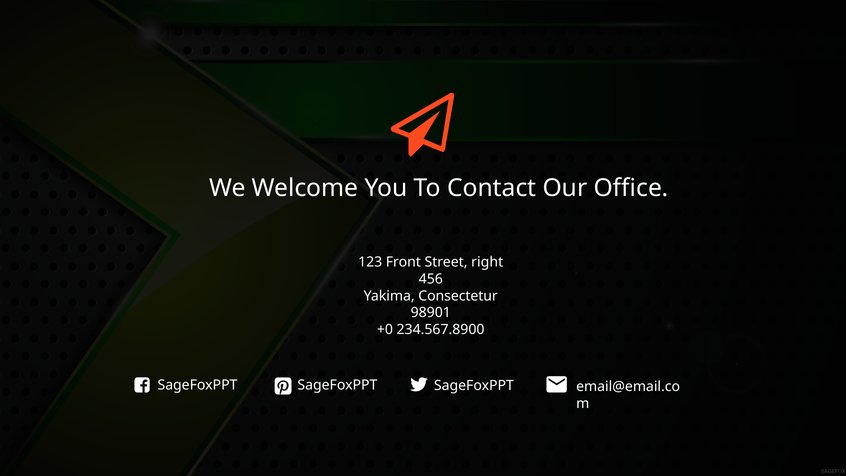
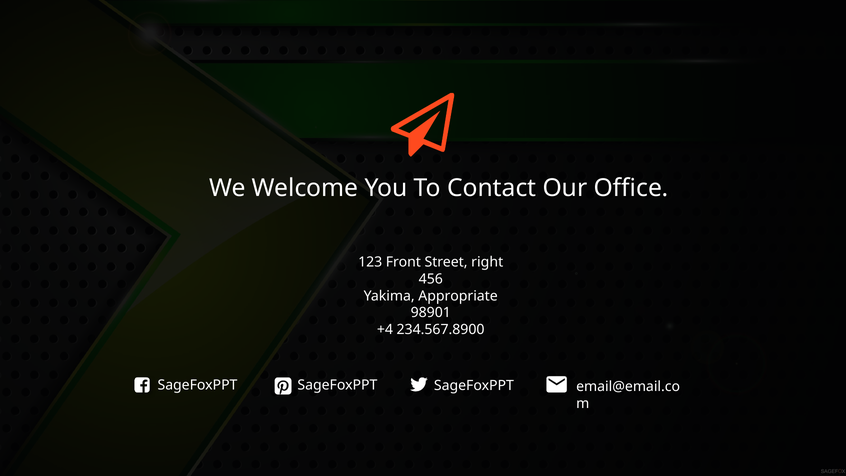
Consectetur: Consectetur -> Appropriate
+0: +0 -> +4
